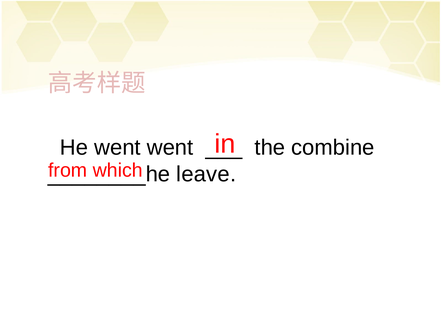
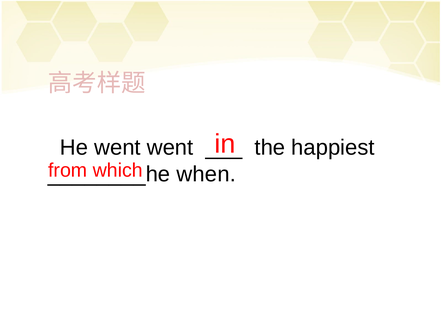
combine: combine -> happiest
leave: leave -> when
